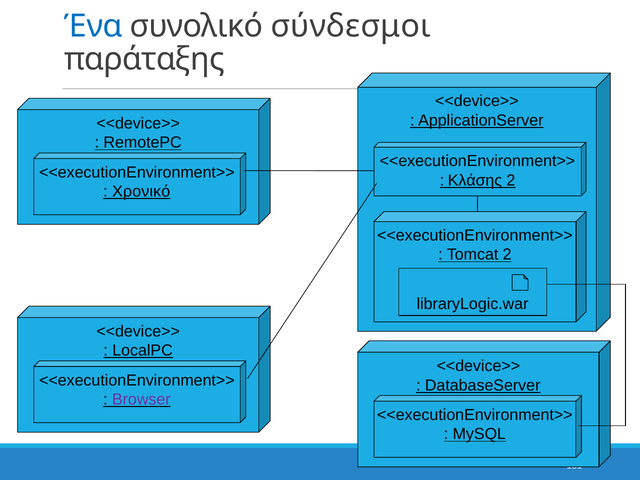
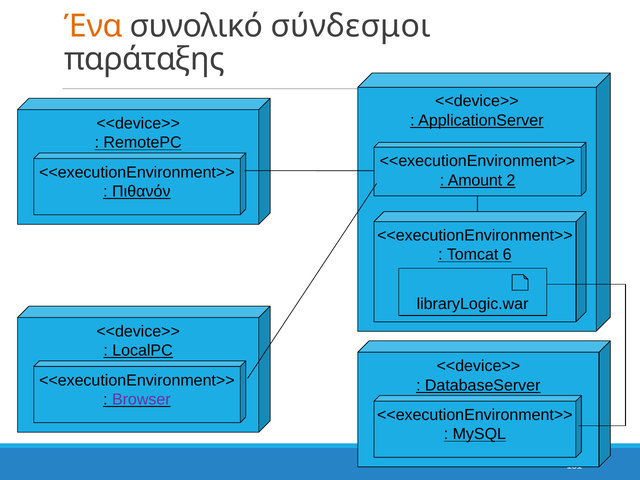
Ένα colour: blue -> orange
Κλάσης: Κλάσης -> Amount
Χρονικό: Χρονικό -> Πιθανόν
Tomcat 2: 2 -> 6
